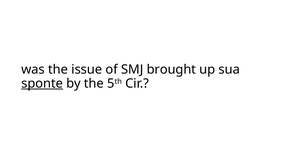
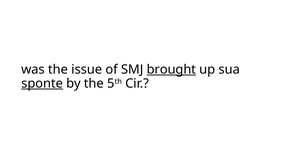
brought underline: none -> present
